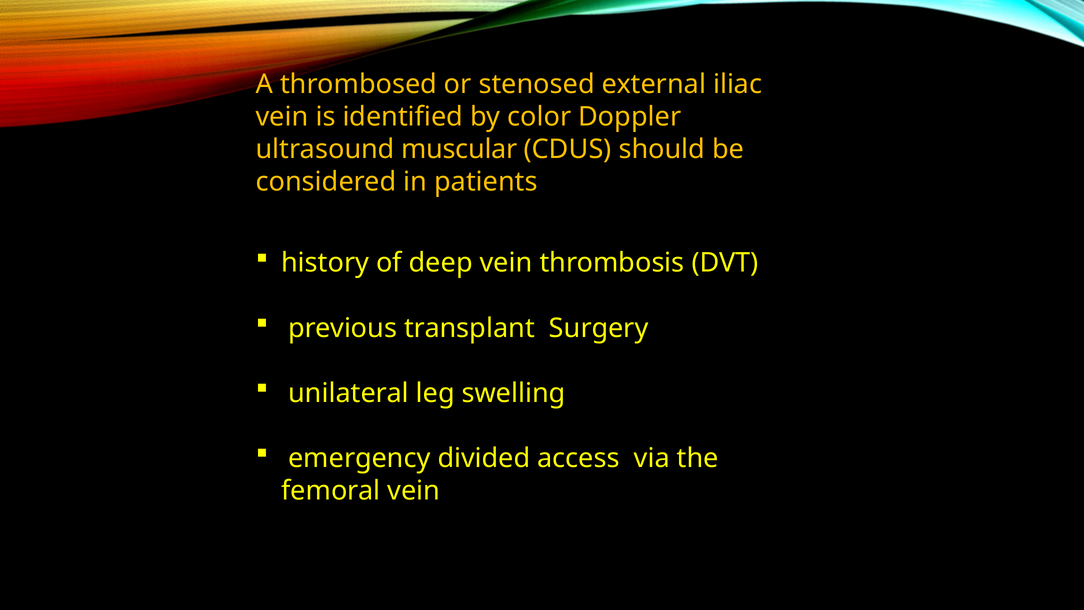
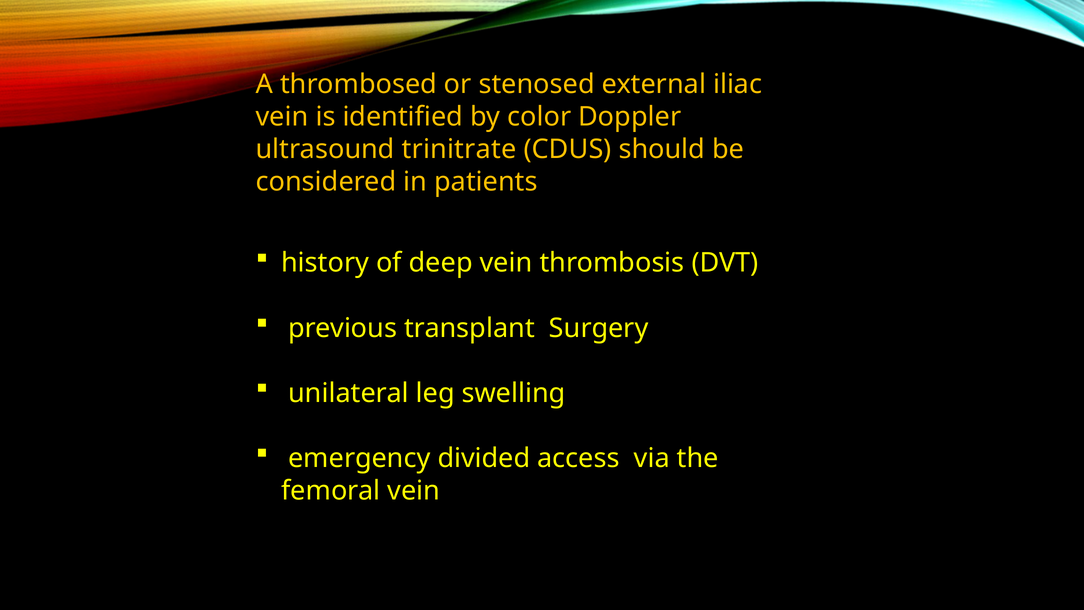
muscular: muscular -> trinitrate
